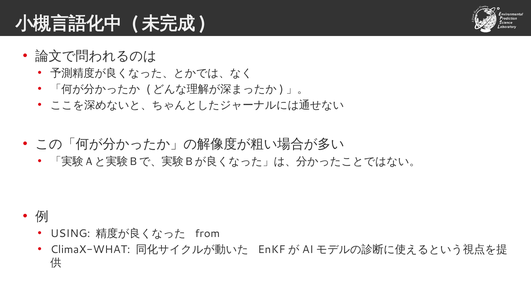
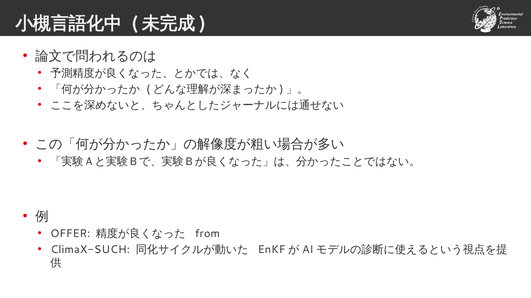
USING: USING -> OFFER
ClimaX-WHAT: ClimaX-WHAT -> ClimaX-SUCH
